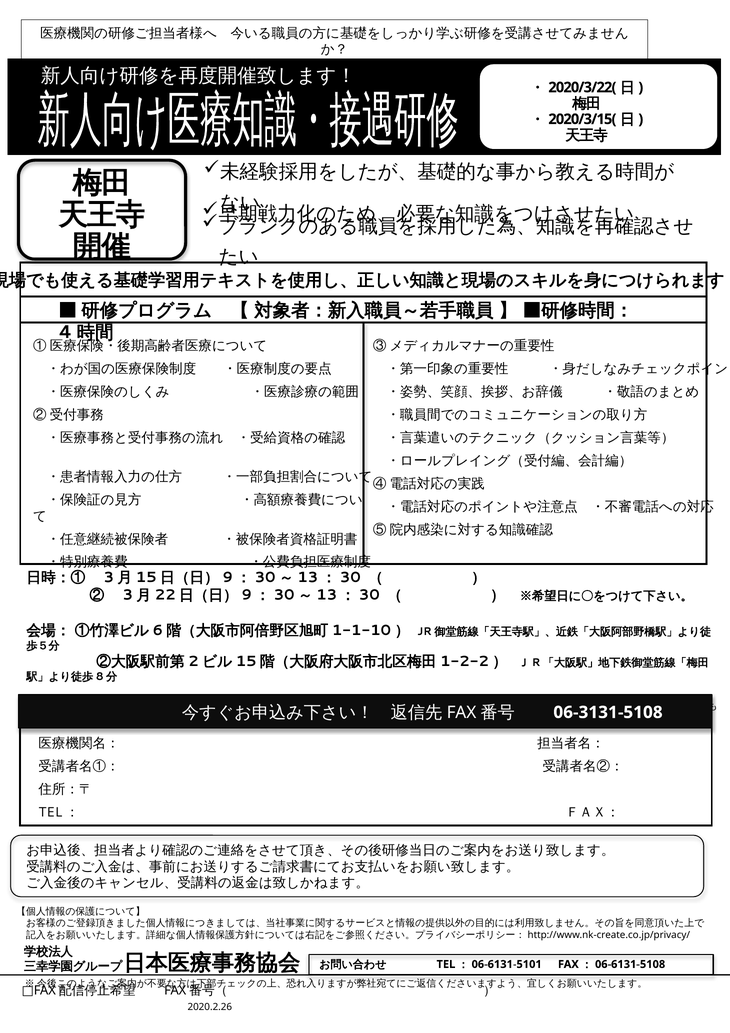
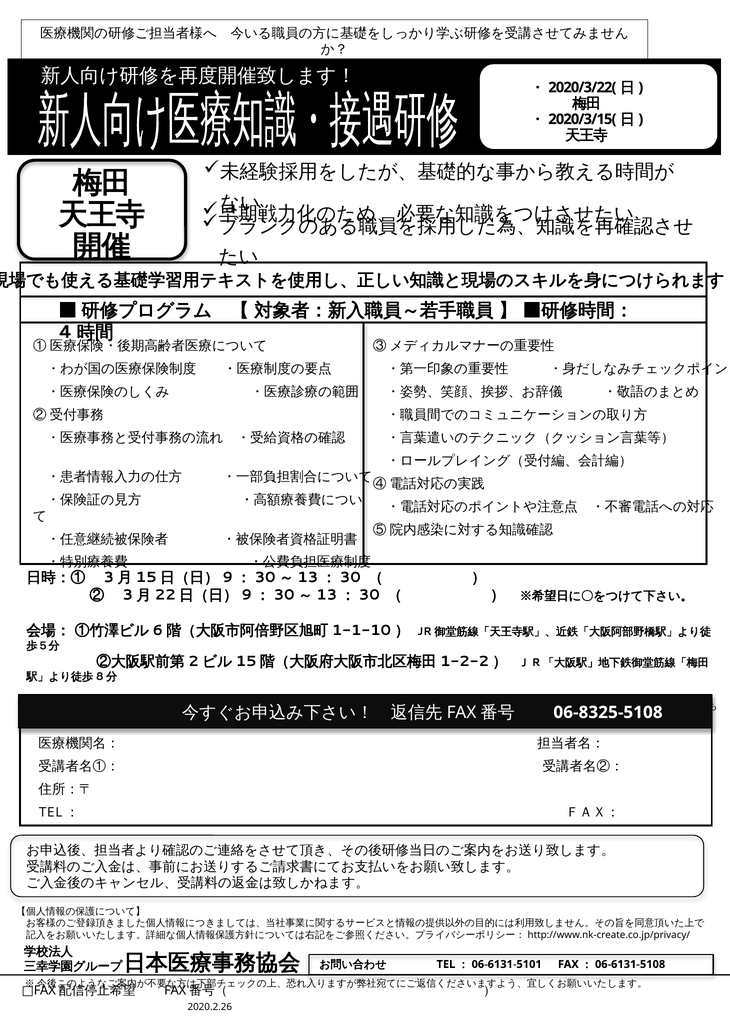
06-3131-5108: 06-3131-5108 -> 06-8325-5108
